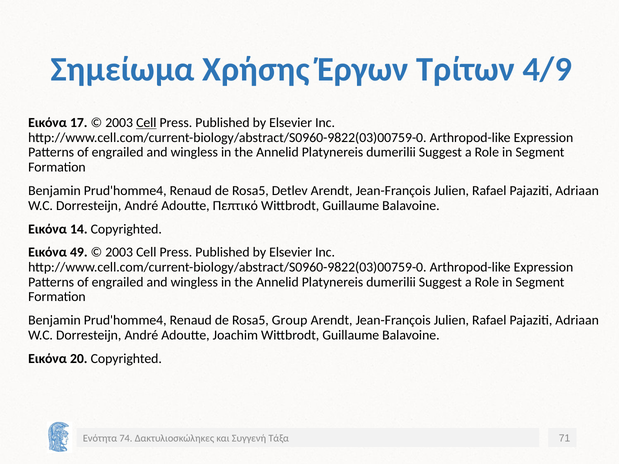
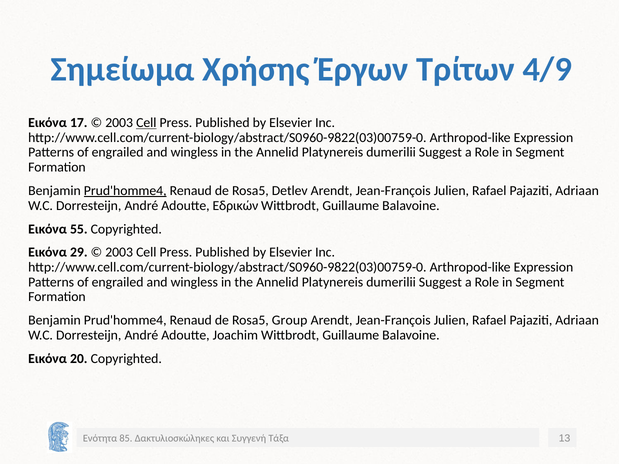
Prud'homme4 at (125, 191) underline: none -> present
Πεπτικό: Πεπτικό -> Εδρικών
14: 14 -> 55
49: 49 -> 29
74: 74 -> 85
71: 71 -> 13
